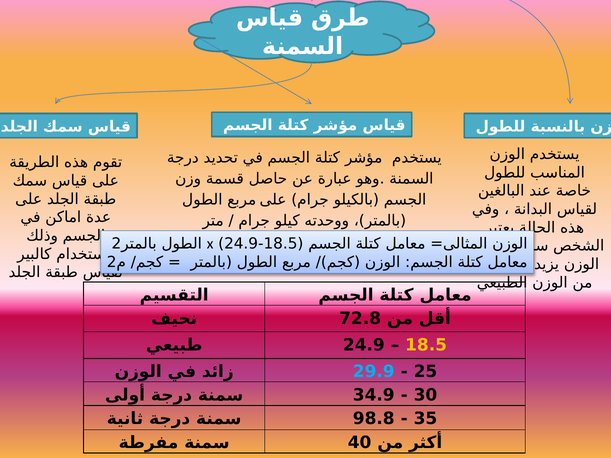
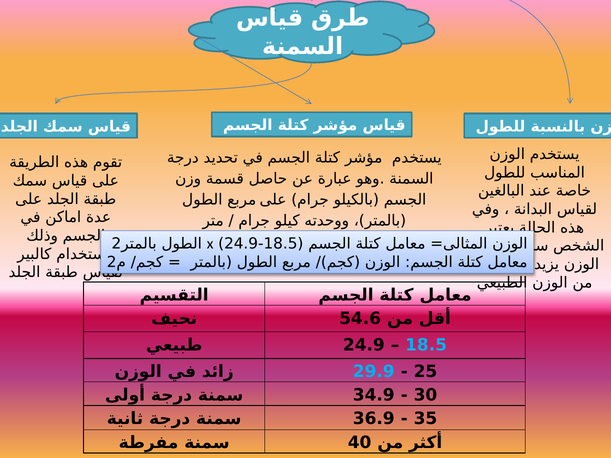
72.8: 72.8 -> 54.6
18.5 at (426, 345) colour: yellow -> light blue
98.8: 98.8 -> 36.9
